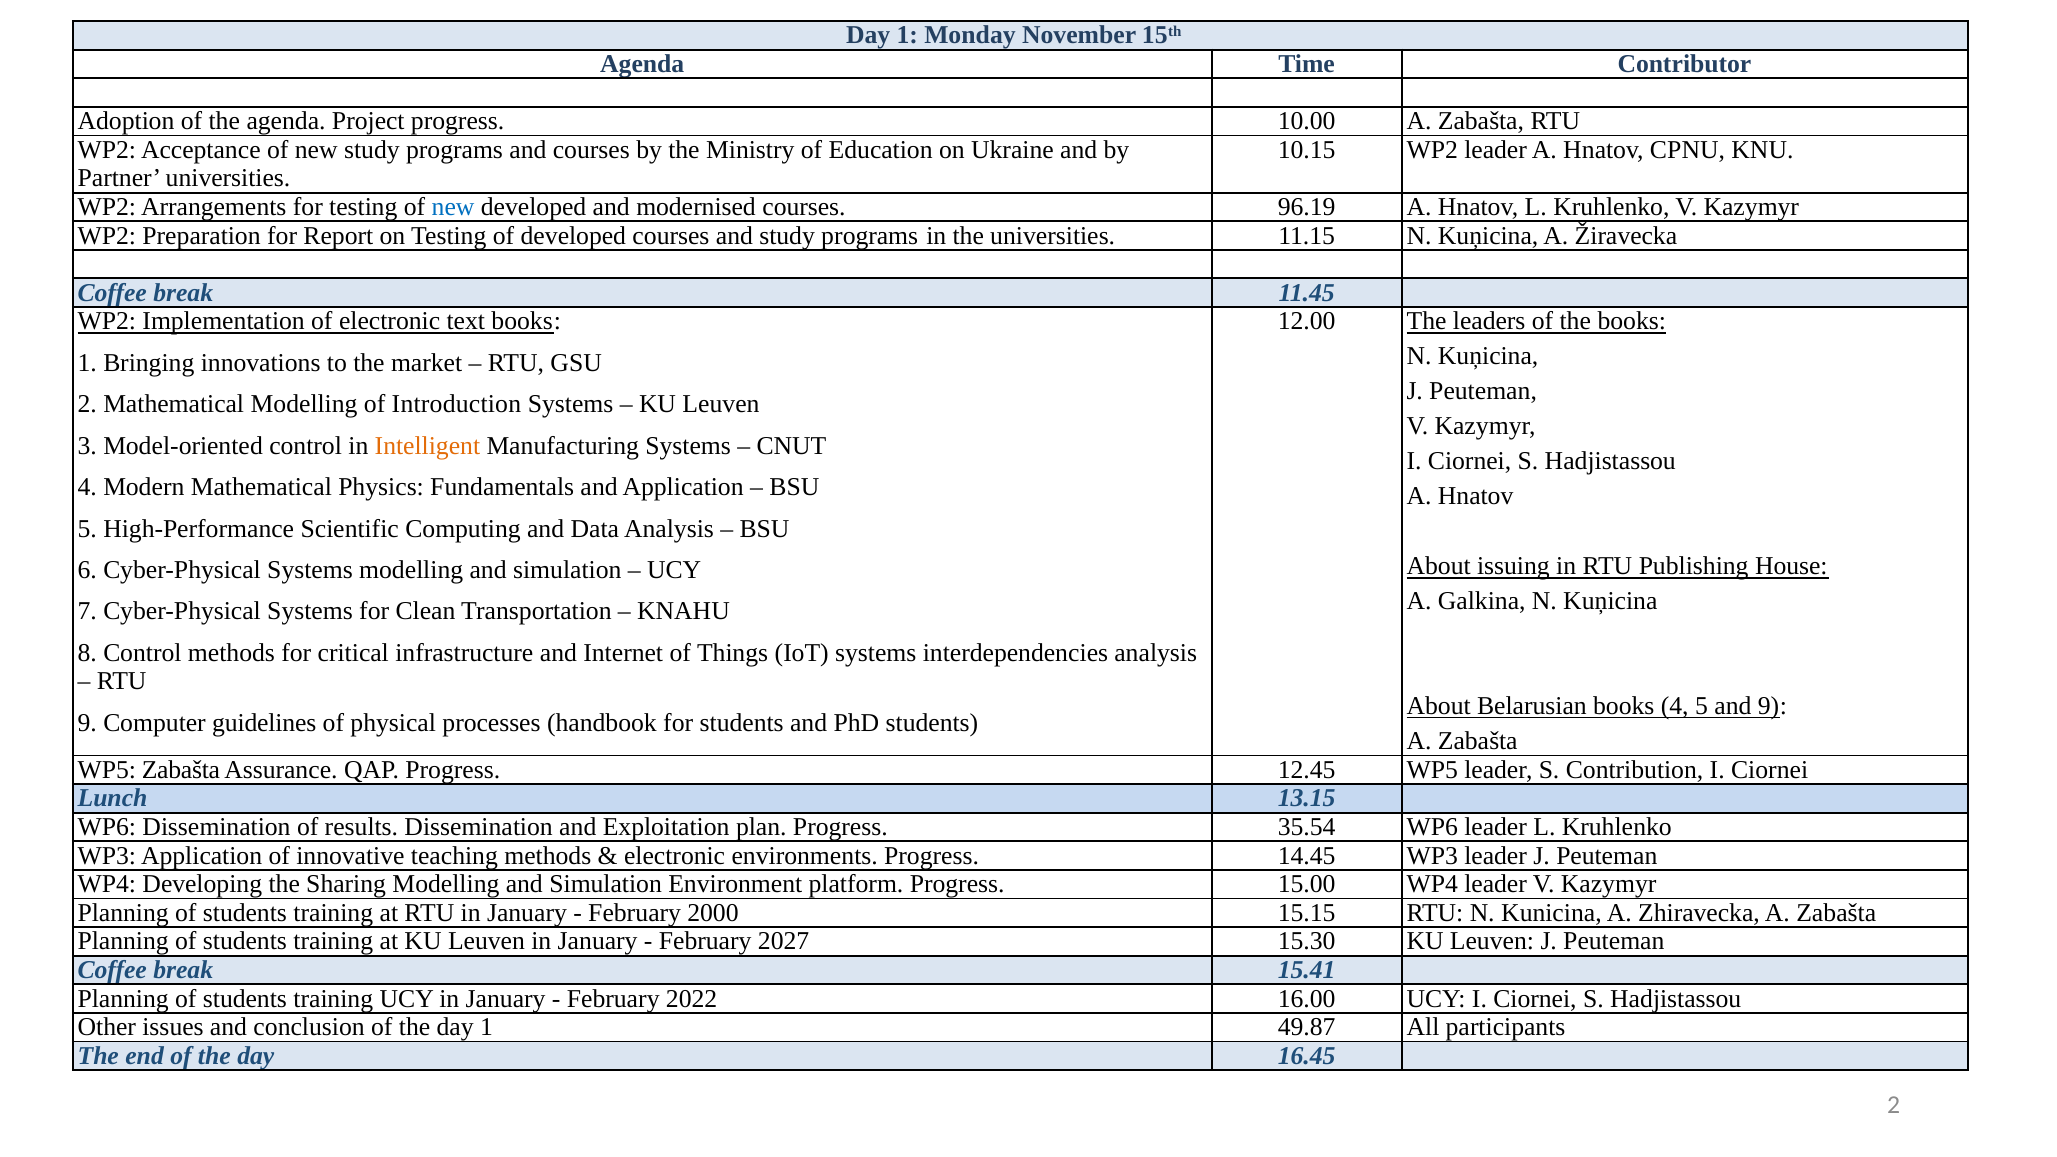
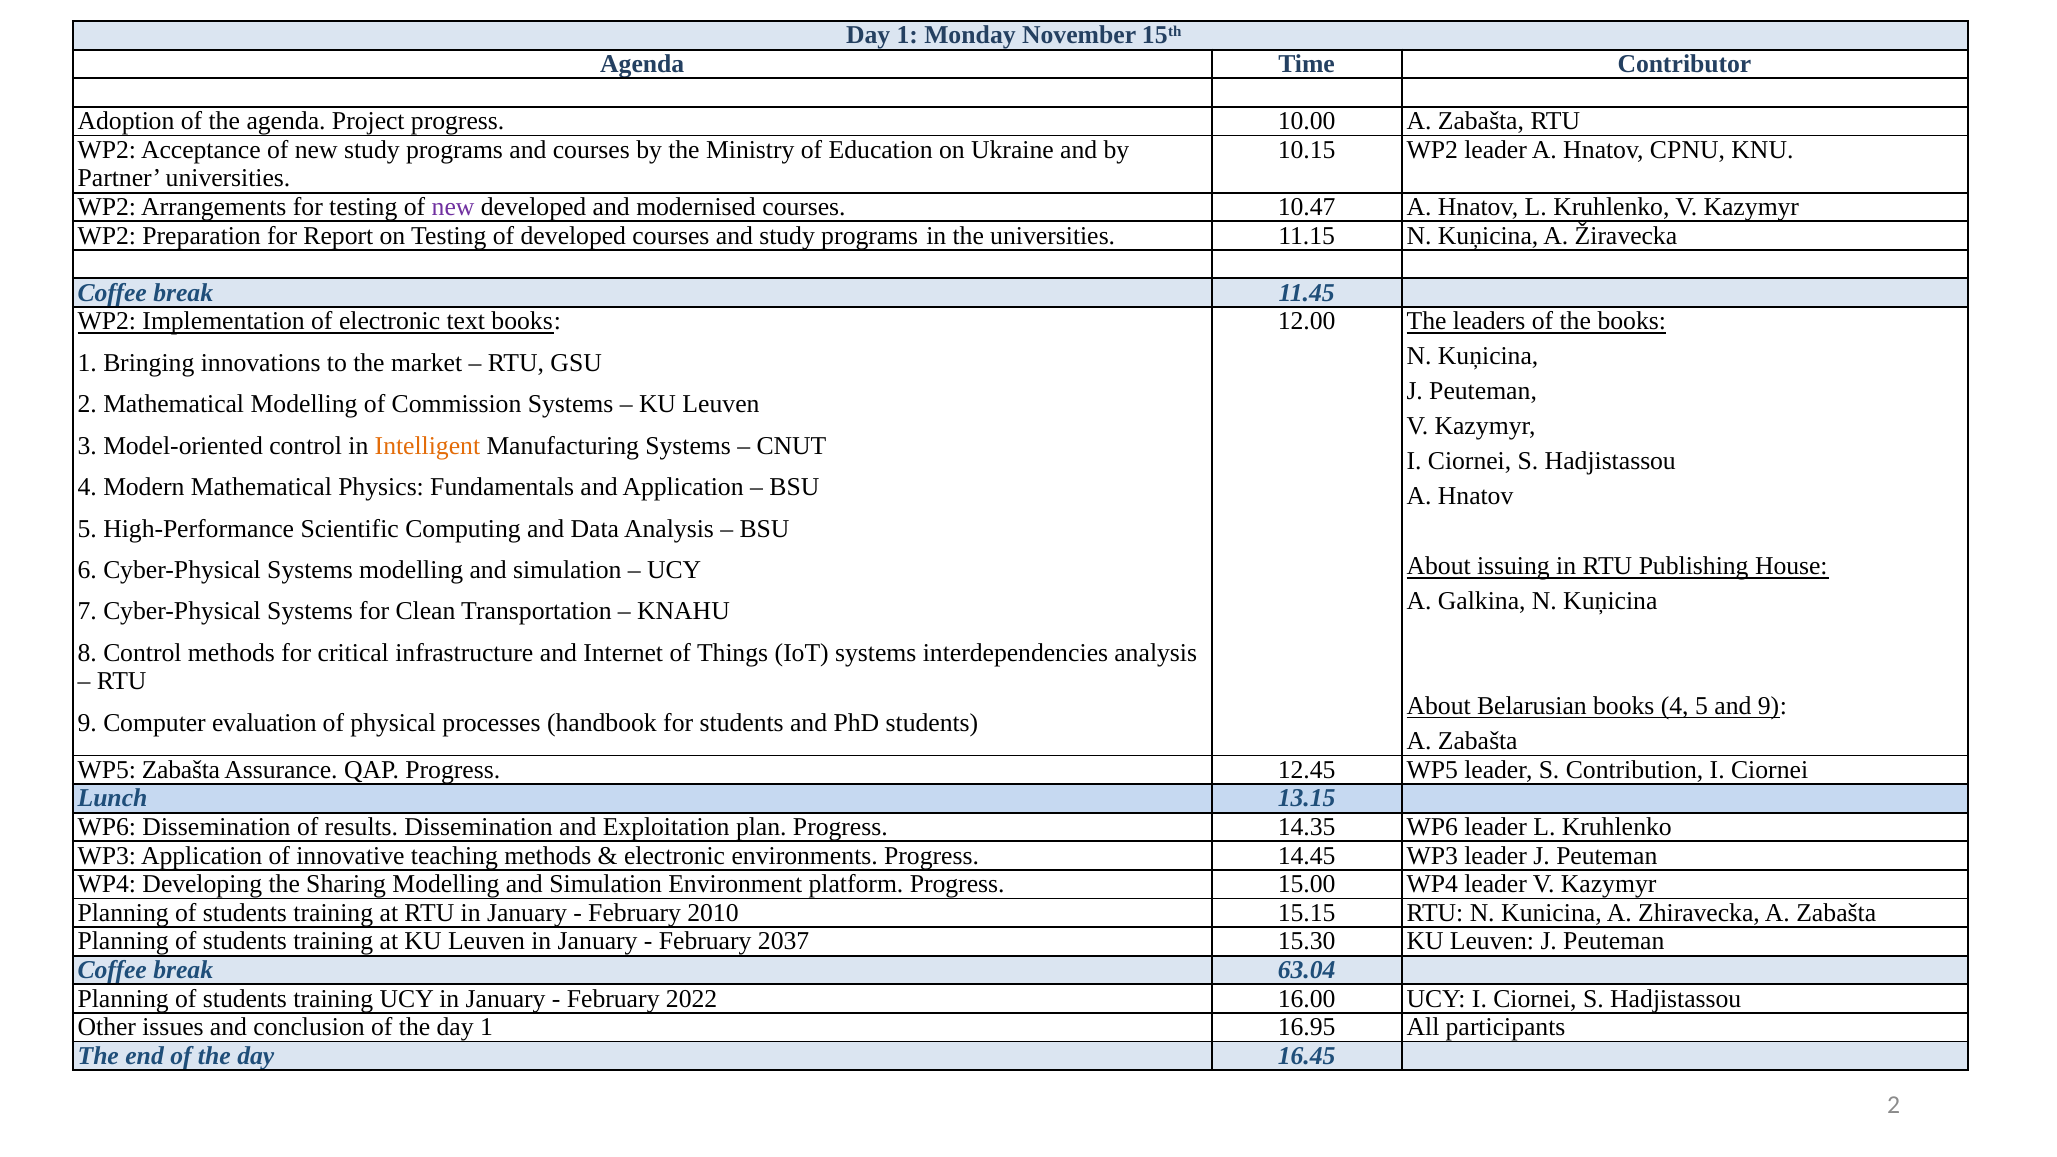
new at (453, 207) colour: blue -> purple
96.19: 96.19 -> 10.47
Introduction: Introduction -> Commission
guidelines: guidelines -> evaluation
35.54: 35.54 -> 14.35
2000: 2000 -> 2010
2027: 2027 -> 2037
15.41: 15.41 -> 63.04
49.87: 49.87 -> 16.95
